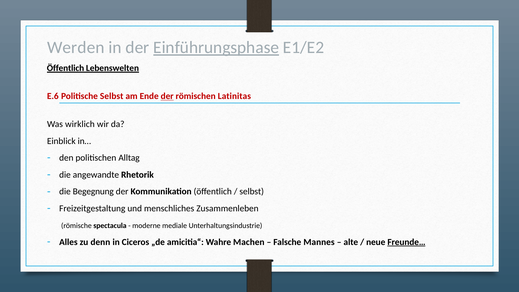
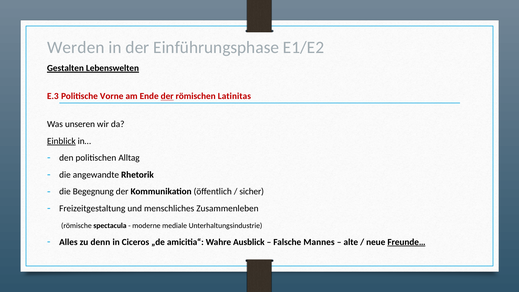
Einführungsphase underline: present -> none
Öffentlich at (66, 68): Öffentlich -> Gestalten
E.6: E.6 -> E.3
Politische Selbst: Selbst -> Vorne
wirklich: wirklich -> unseren
Einblick underline: none -> present
selbst at (252, 192): selbst -> sicher
Machen: Machen -> Ausblick
